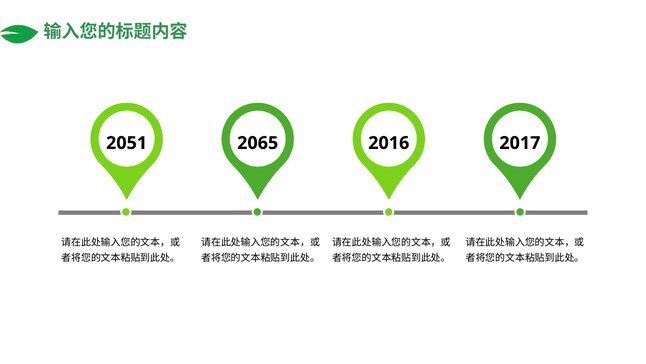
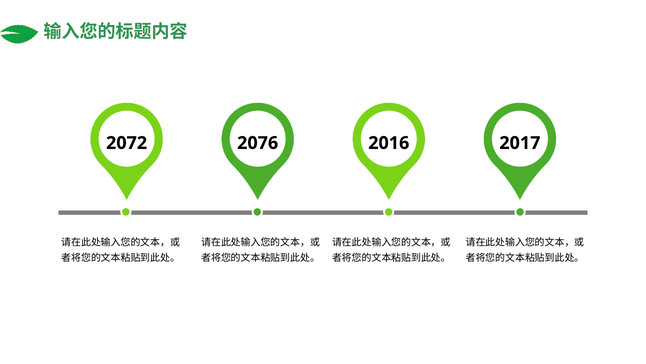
2051: 2051 -> 2072
2065: 2065 -> 2076
